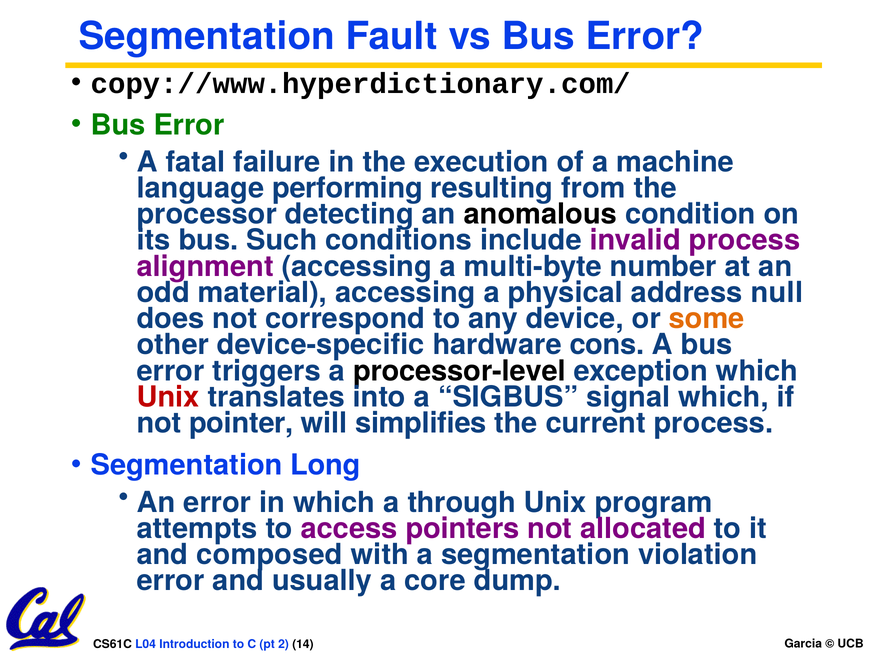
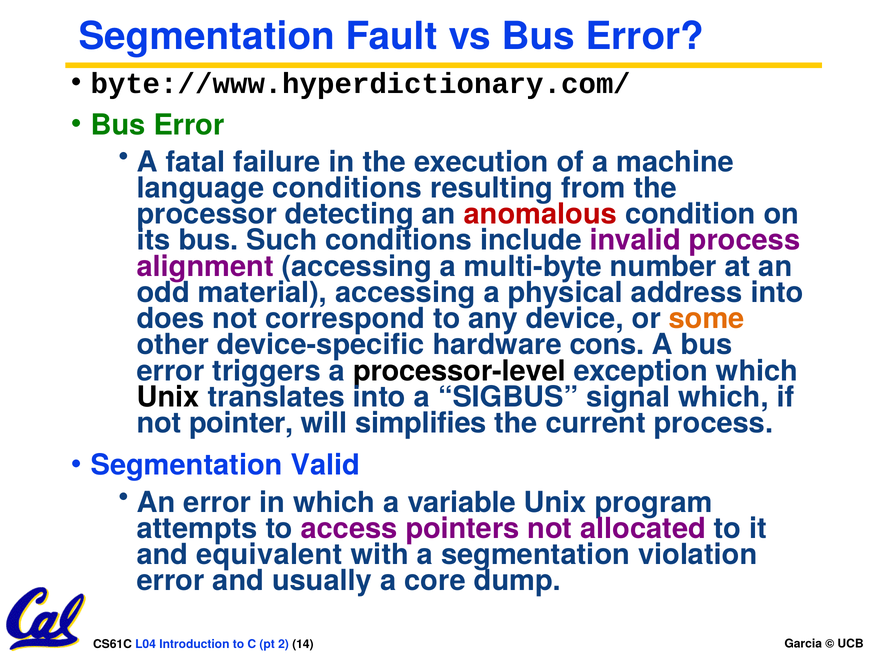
copy://www.hyperdictionary.com/: copy://www.hyperdictionary.com/ -> byte://www.hyperdictionary.com/
language performing: performing -> conditions
anomalous colour: black -> red
address null: null -> into
Unix at (168, 397) colour: red -> black
Long: Long -> Valid
through: through -> variable
composed: composed -> equivalent
